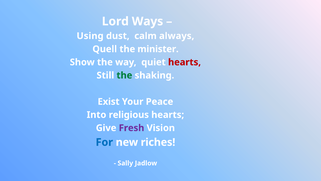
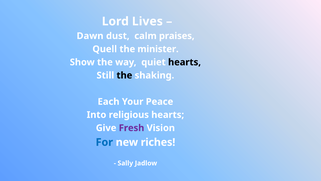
Ways: Ways -> Lives
Using: Using -> Dawn
always: always -> praises
hearts at (185, 62) colour: red -> black
the at (124, 75) colour: green -> black
Exist: Exist -> Each
